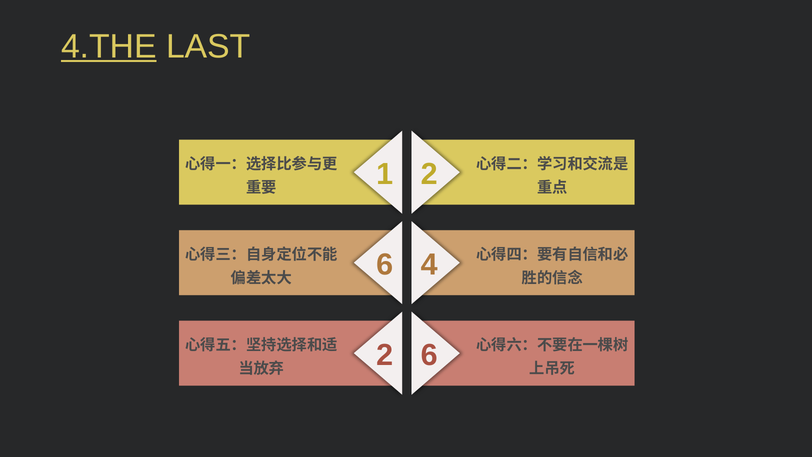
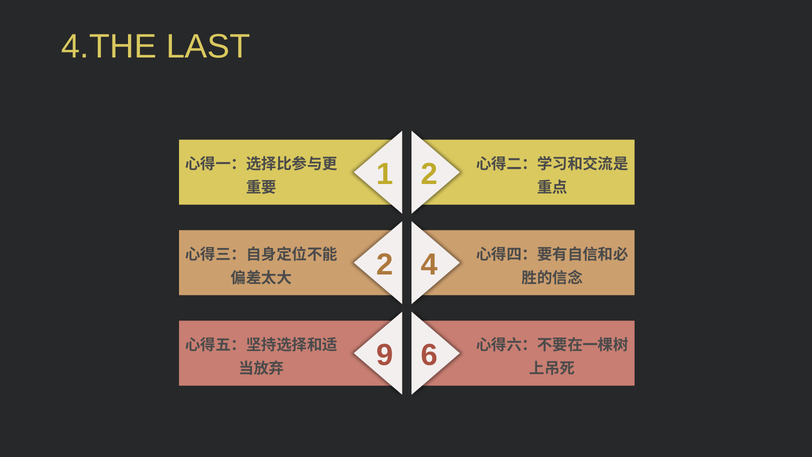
4.THE underline: present -> none
6 at (385, 265): 6 -> 2
2 at (385, 355): 2 -> 9
